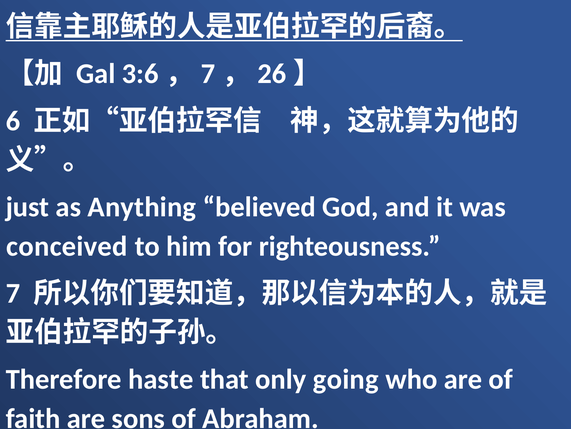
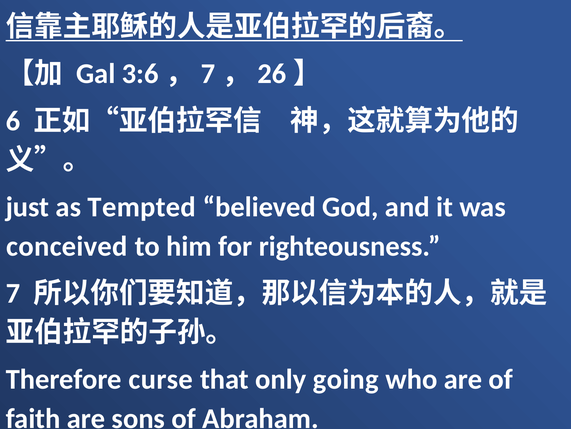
Anything: Anything -> Tempted
haste: haste -> curse
